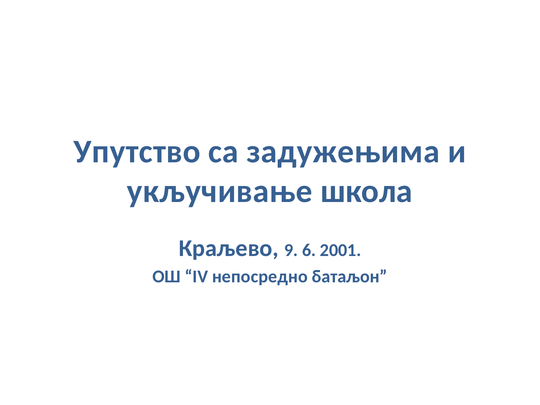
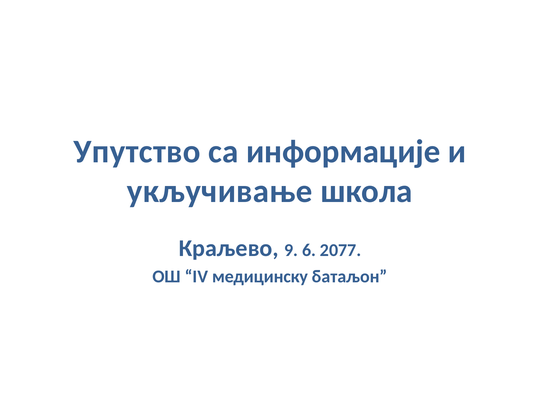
задужењима: задужењима -> информације
2001: 2001 -> 2077
непосредно: непосредно -> медицинску
